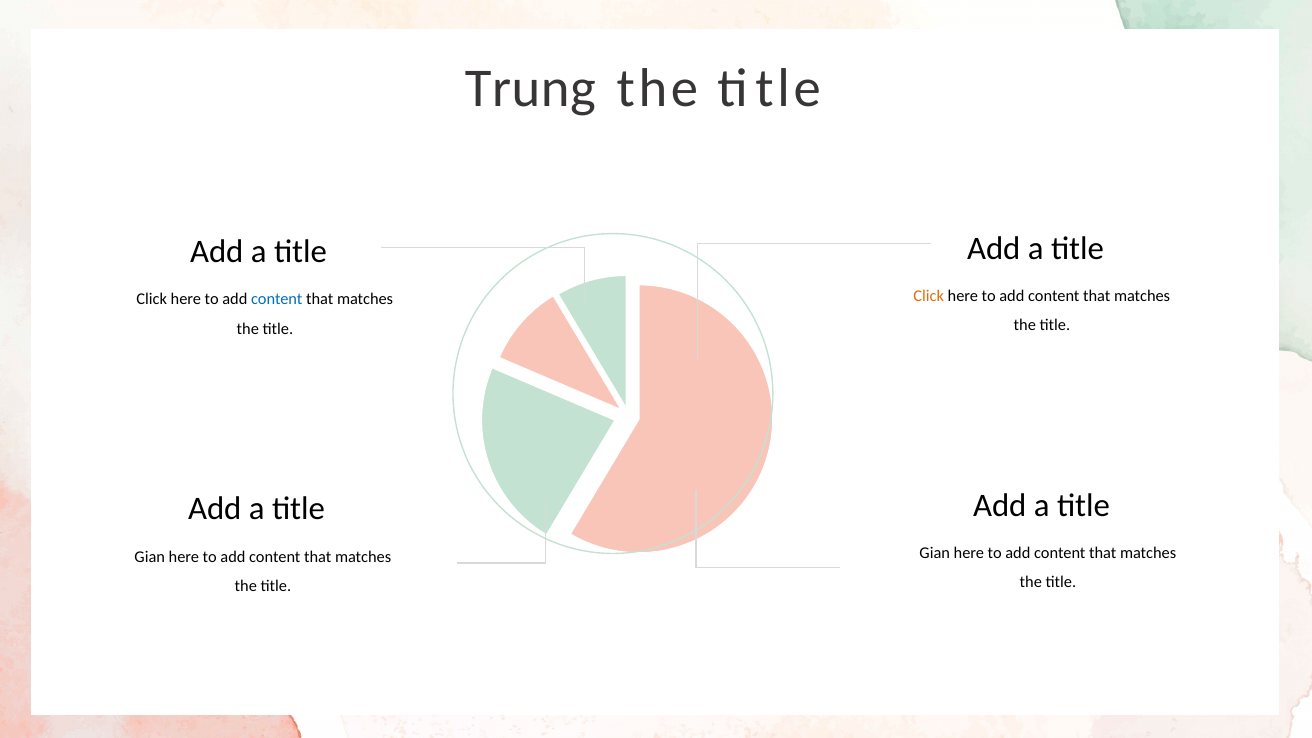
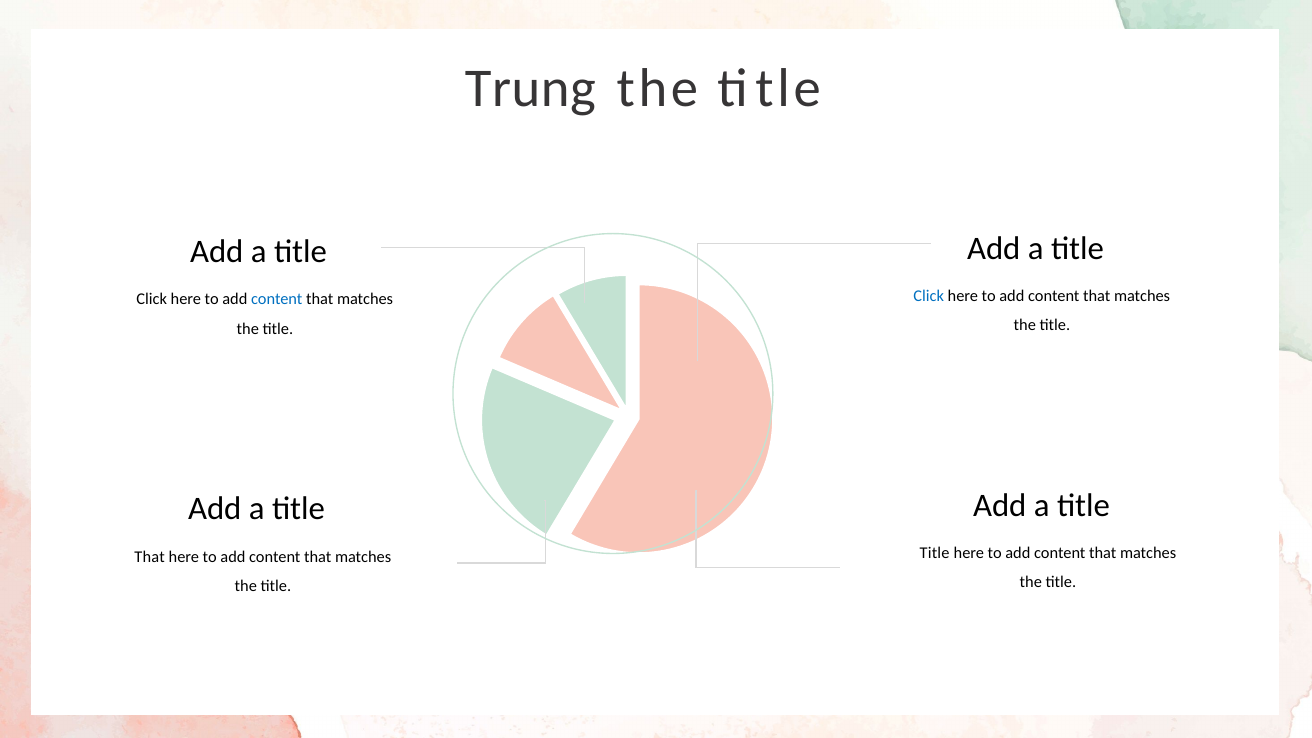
Click at (929, 296) colour: orange -> blue
Gian at (935, 553): Gian -> Title
Gian at (150, 557): Gian -> That
